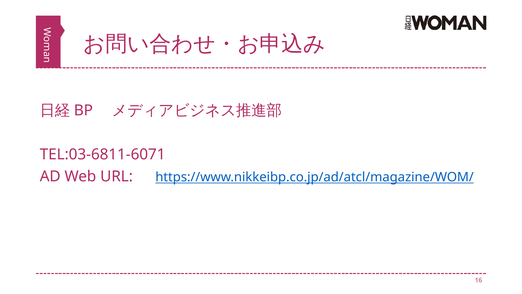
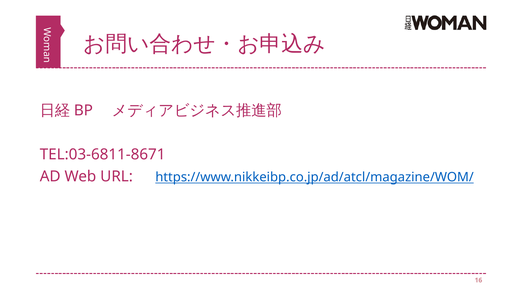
TEL:03-6811-6071: TEL:03-6811-6071 -> TEL:03-6811-8671
